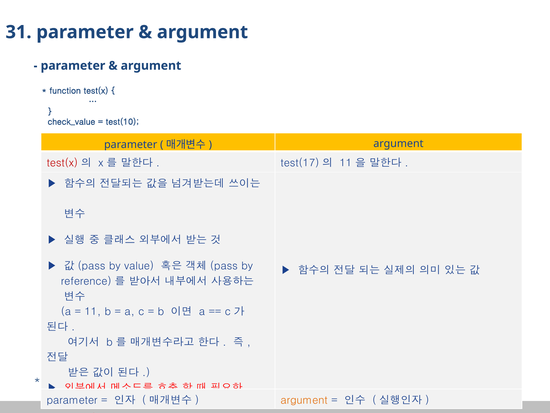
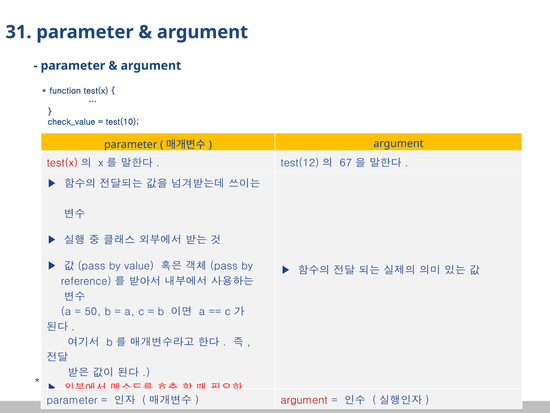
test(17: test(17 -> test(12
11 at (346, 163): 11 -> 67
11 at (93, 311): 11 -> 50
argument at (304, 400) colour: orange -> red
